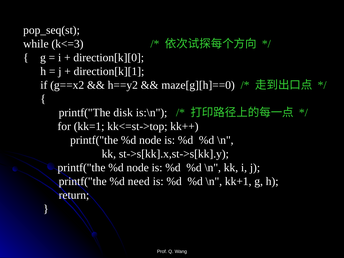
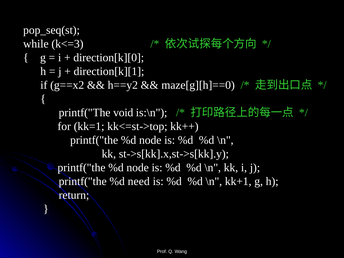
disk: disk -> void
